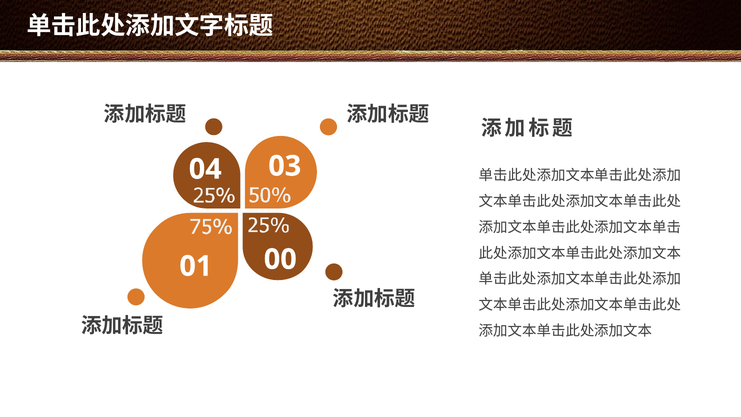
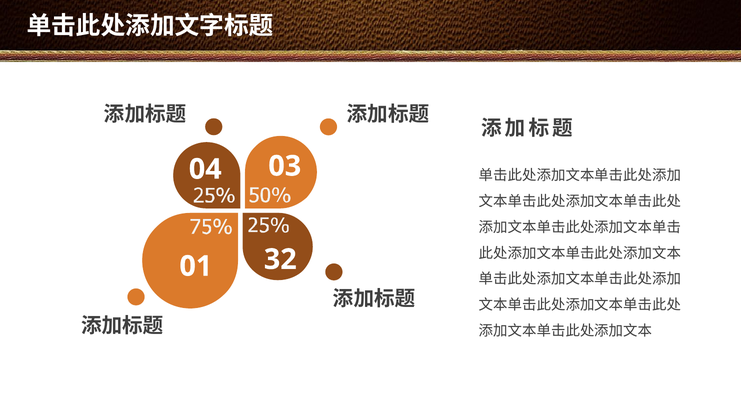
00: 00 -> 32
